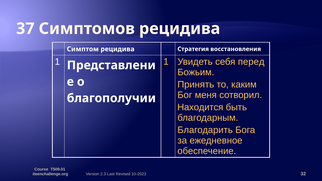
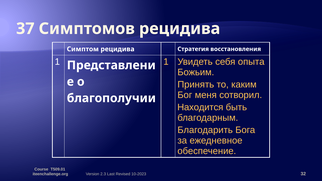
перед: перед -> опыта
